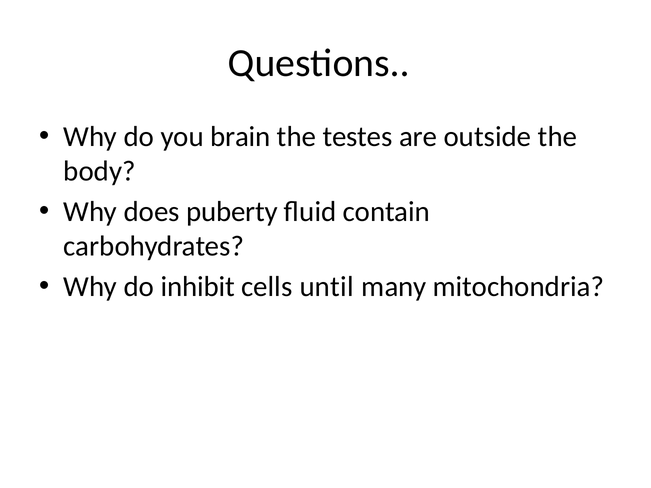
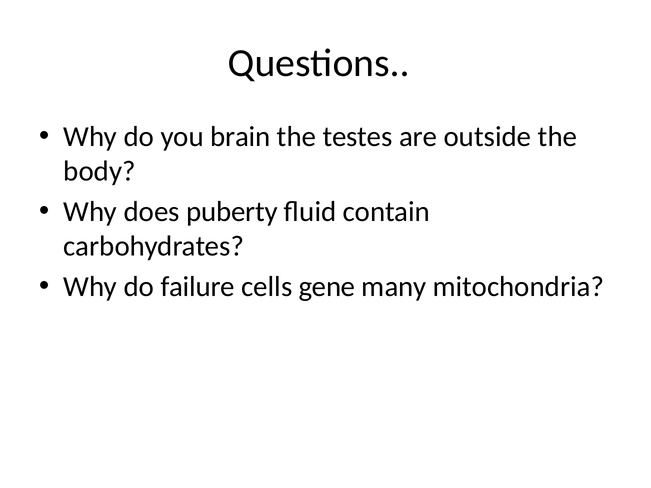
inhibit: inhibit -> failure
until: until -> gene
